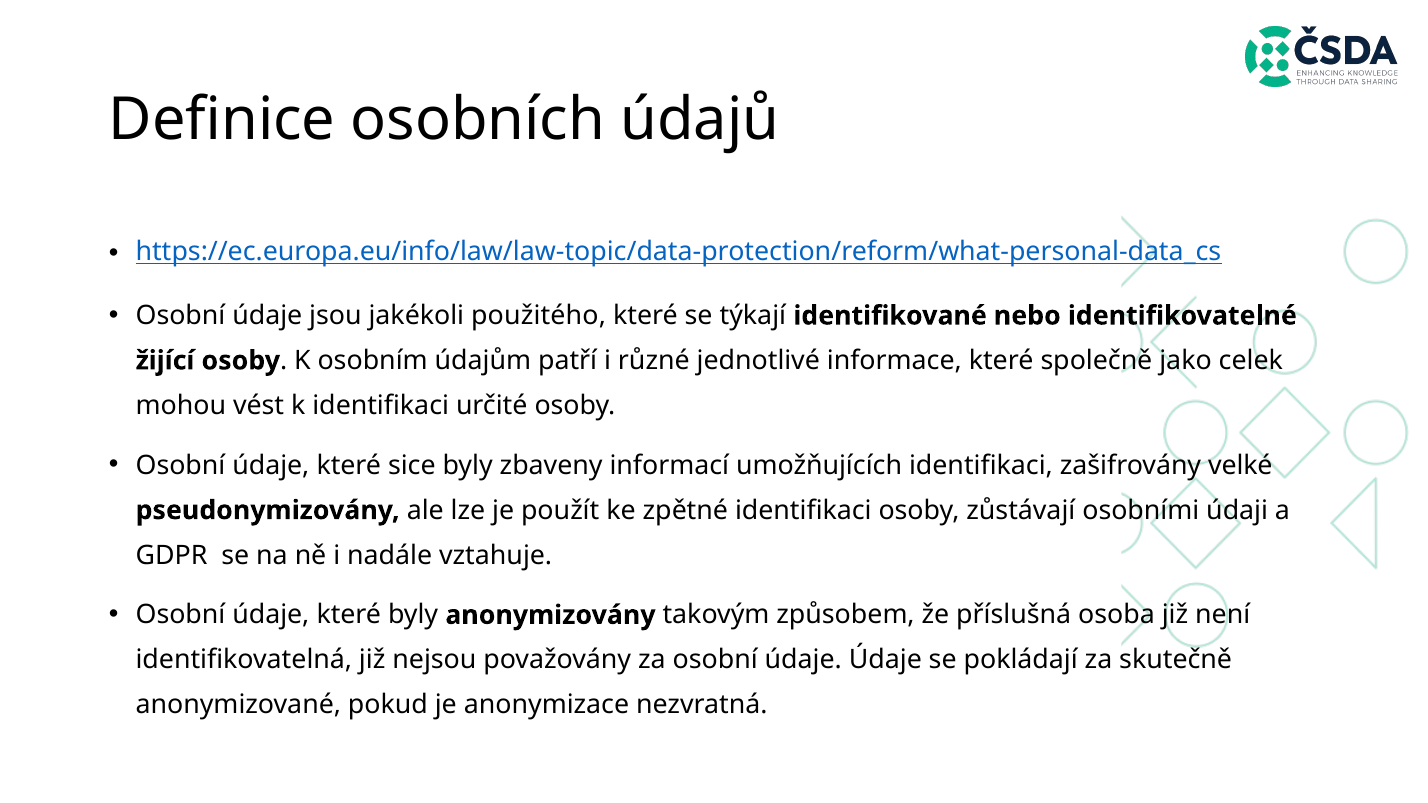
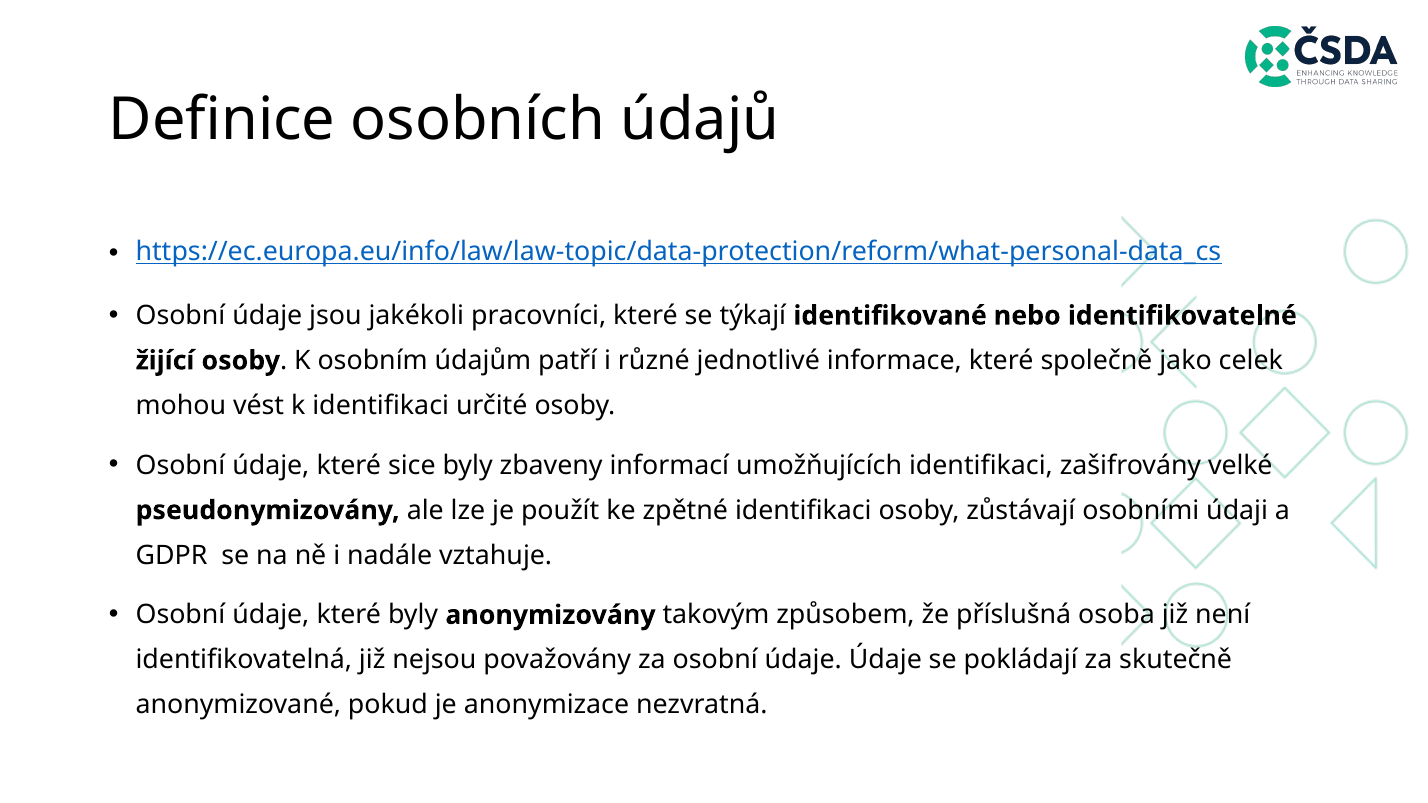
použitého: použitého -> pracovníci
